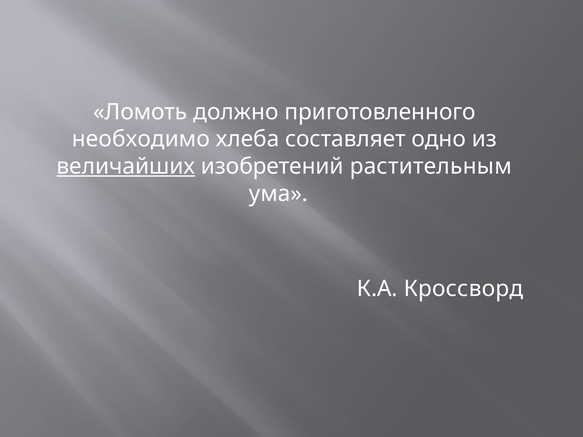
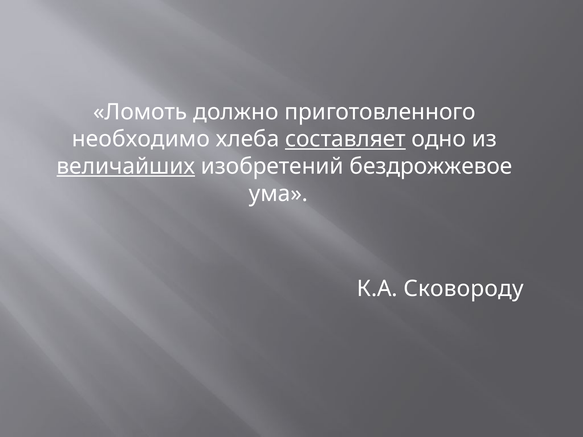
составляет underline: none -> present
растительным: растительным -> бездрожжевое
Кроссворд: Кроссворд -> Сковороду
